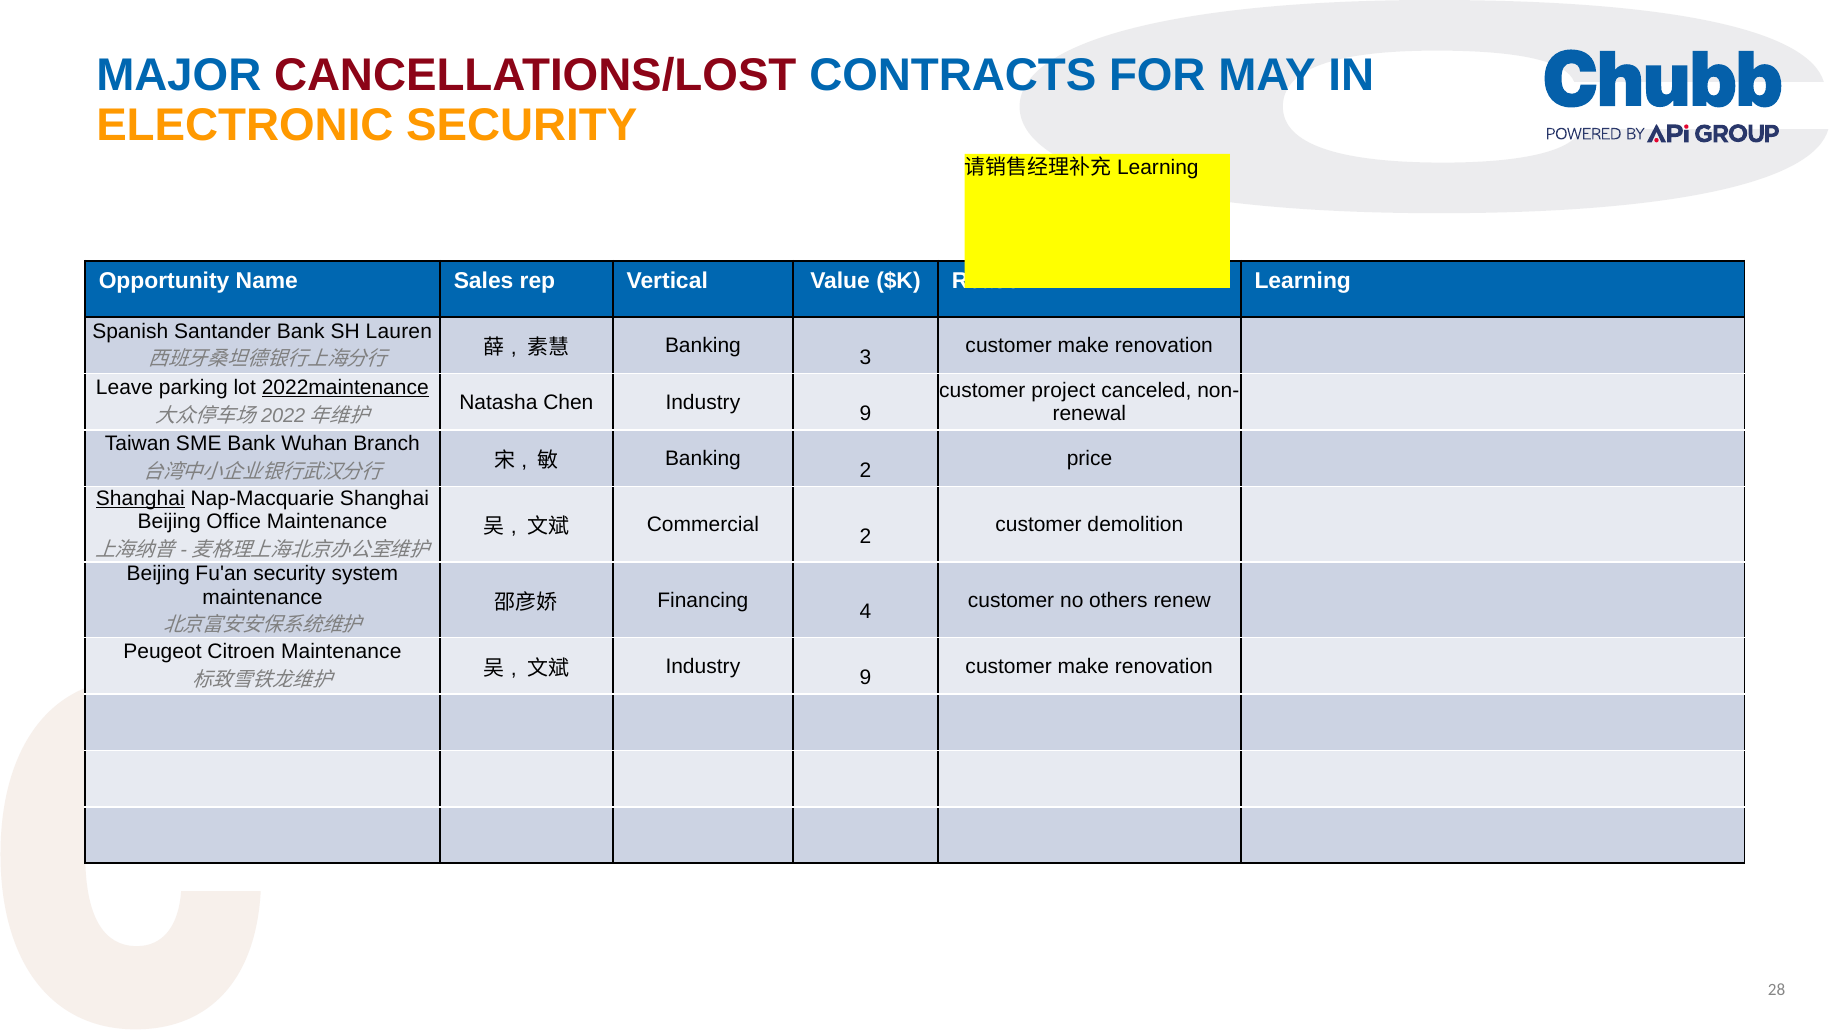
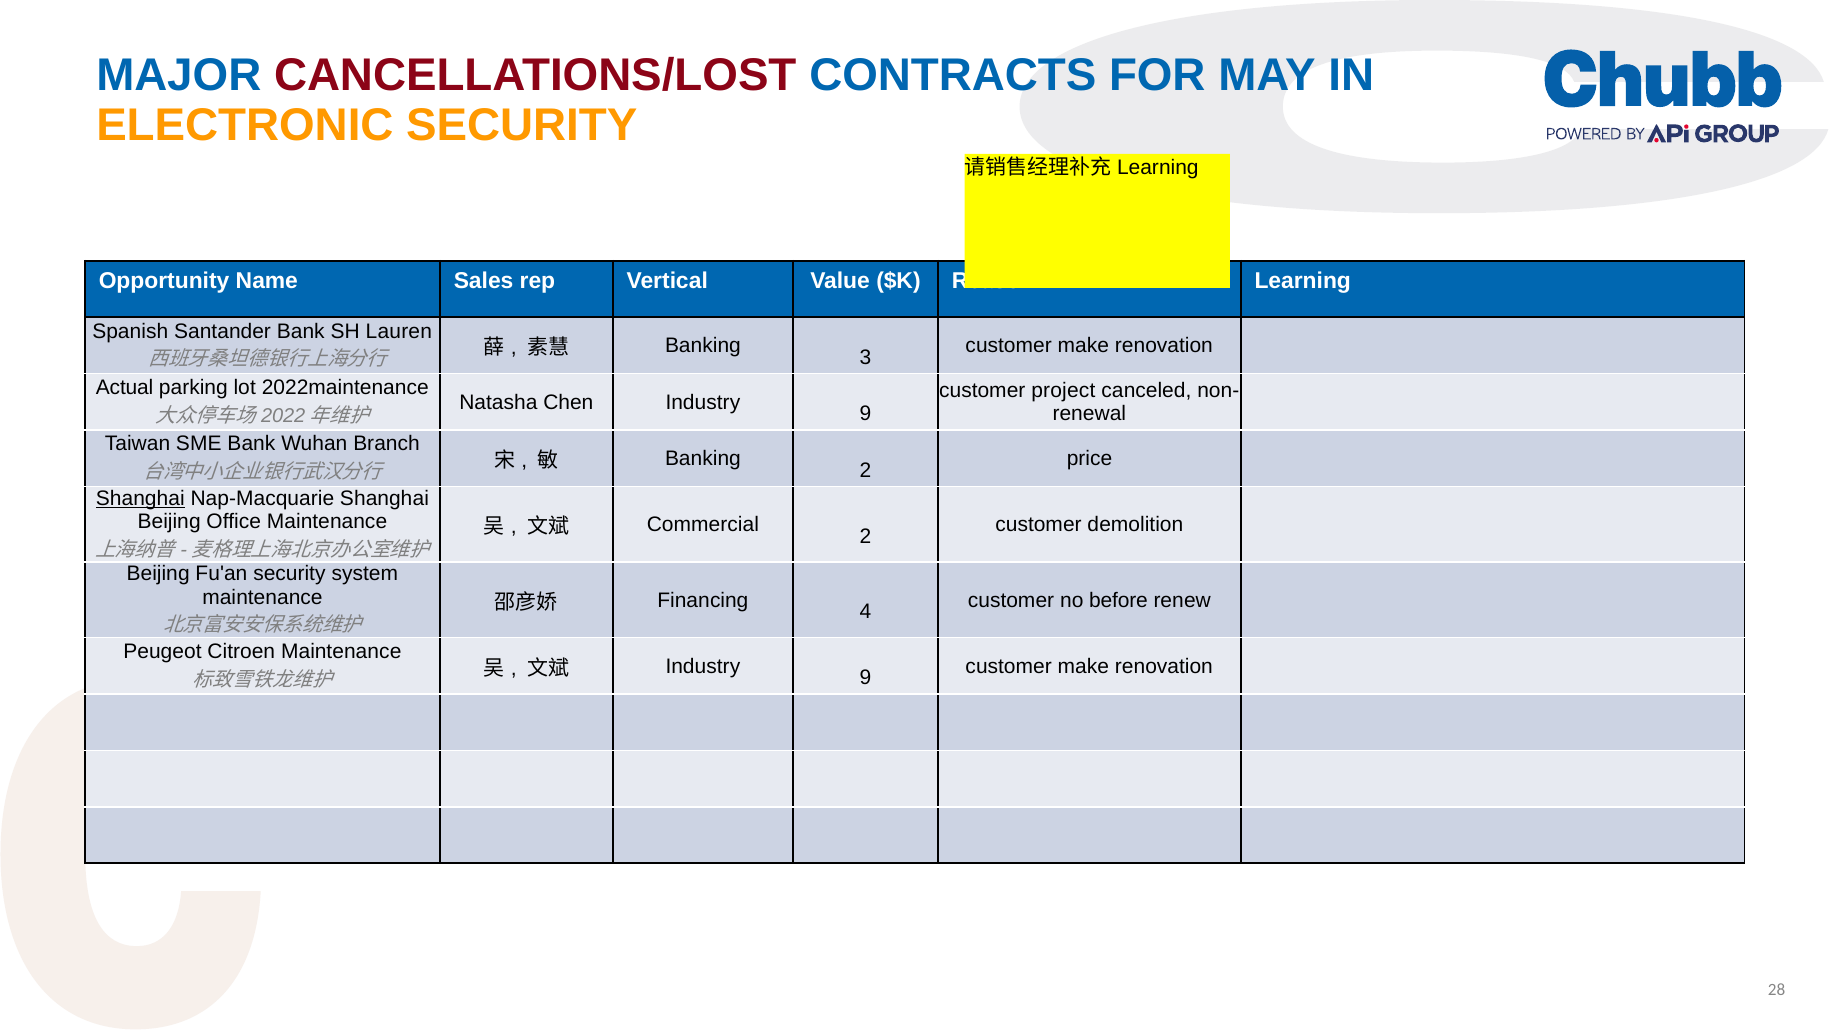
Leave: Leave -> Actual
2022maintenance underline: present -> none
others: others -> before
